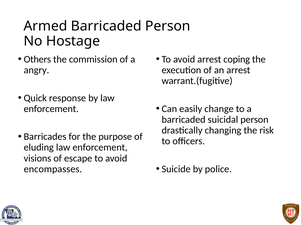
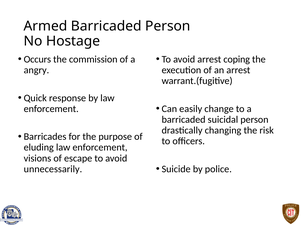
Others: Others -> Occurs
encompasses: encompasses -> unnecessarily
